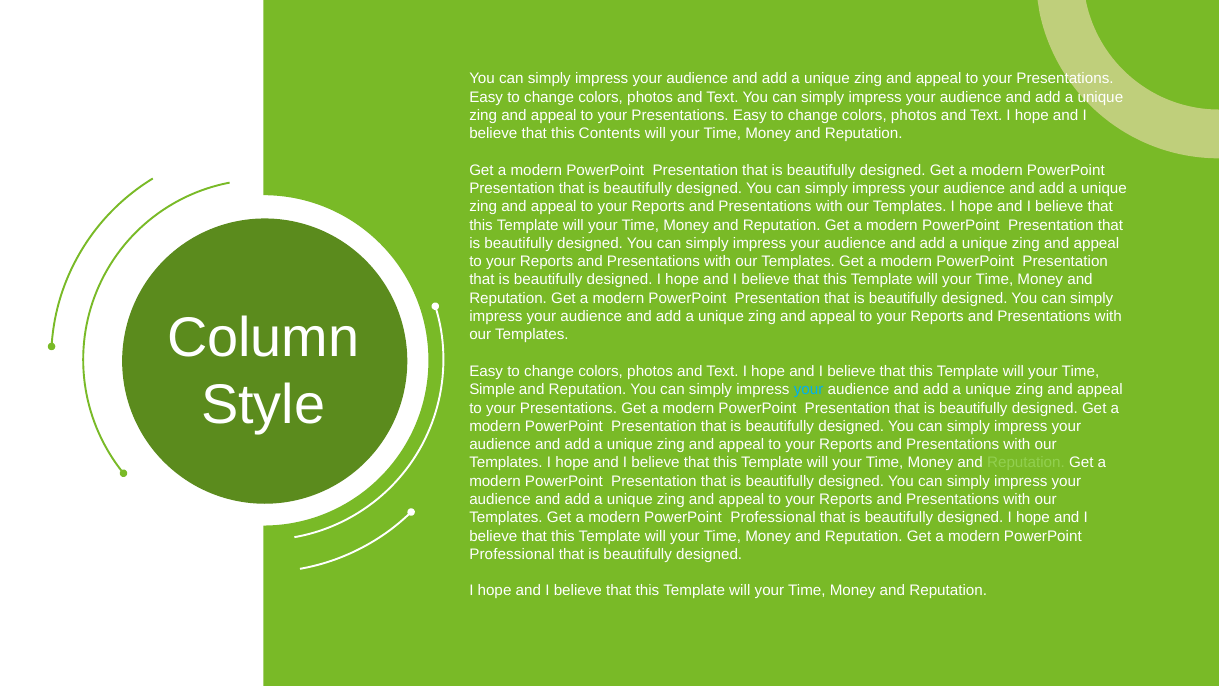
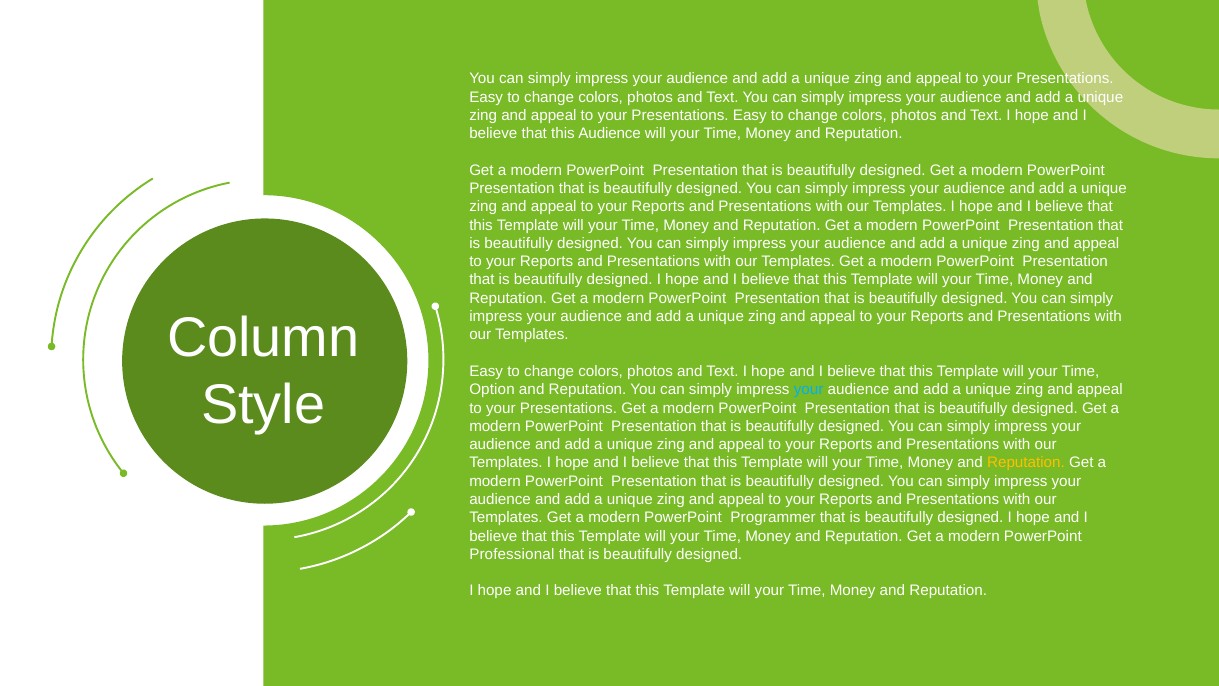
this Contents: Contents -> Audience
Simple: Simple -> Option
Reputation at (1026, 463) colour: light green -> yellow
Professional at (773, 517): Professional -> Programmer
